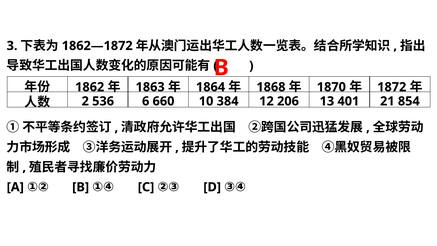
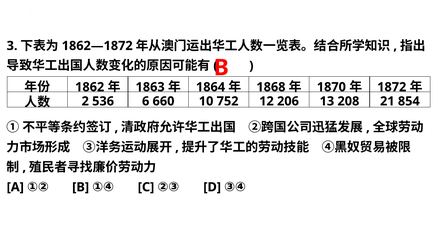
384: 384 -> 752
401: 401 -> 208
